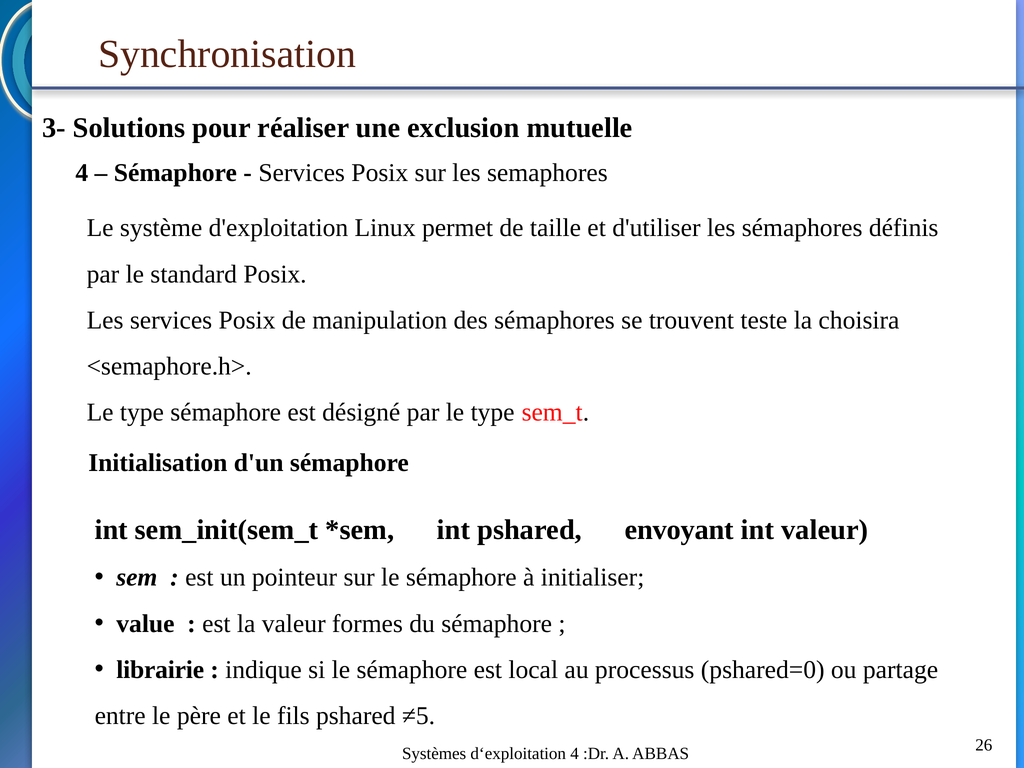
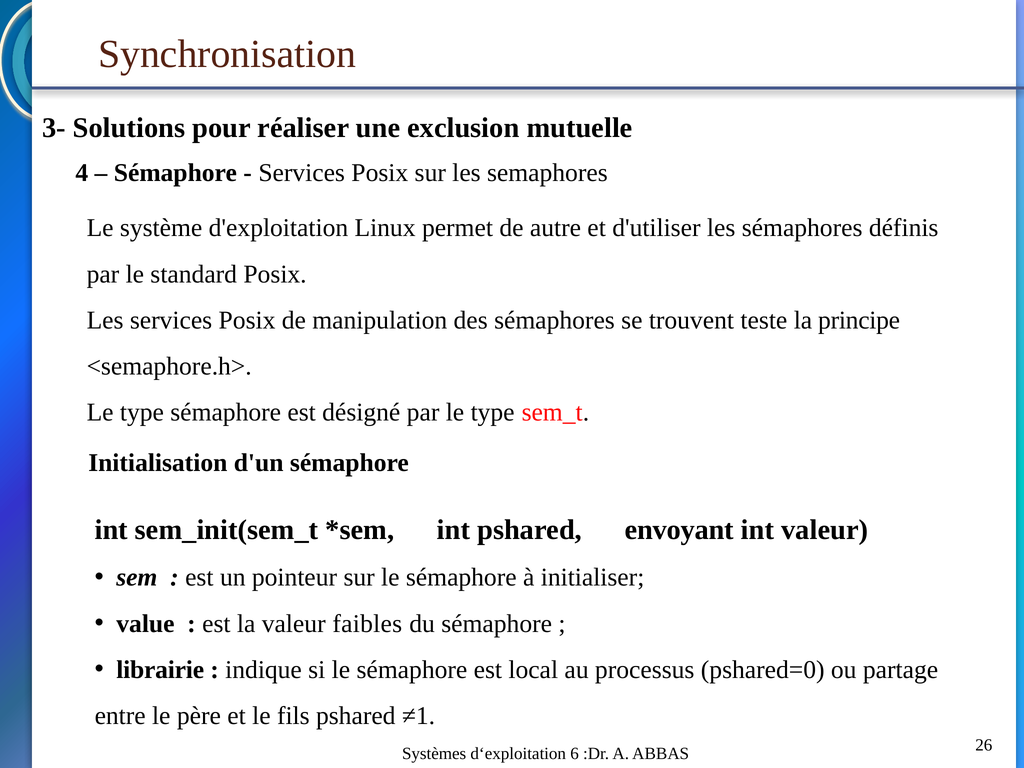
taille: taille -> autre
choisira: choisira -> principe
formes: formes -> faibles
≠5: ≠5 -> ≠1
d‘exploitation 4: 4 -> 6
